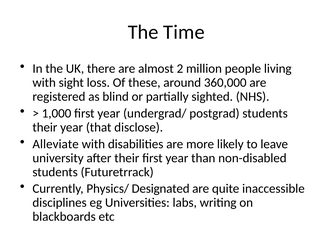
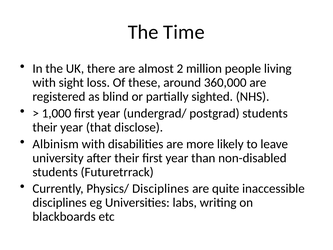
Alleviate: Alleviate -> Albinism
Physics/ Designated: Designated -> Disciplines
